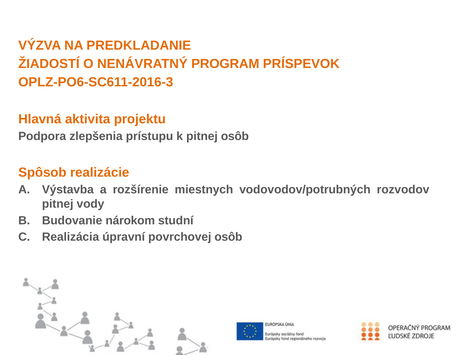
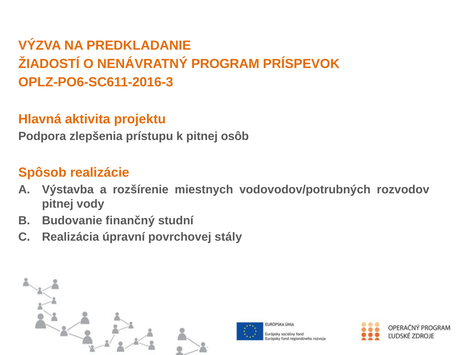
nárokom: nárokom -> finančný
povrchovej osôb: osôb -> stály
